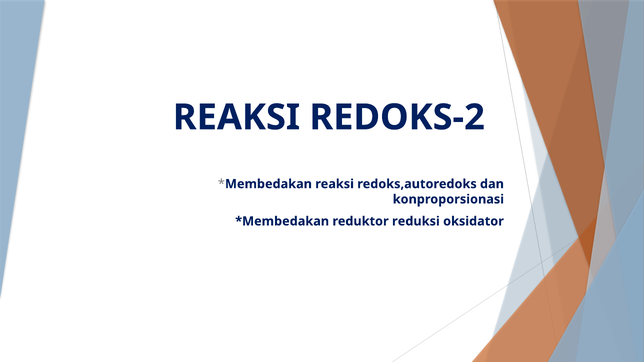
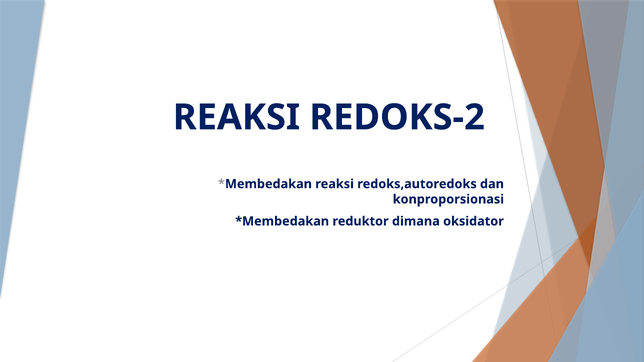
reduksi: reduksi -> dimana
